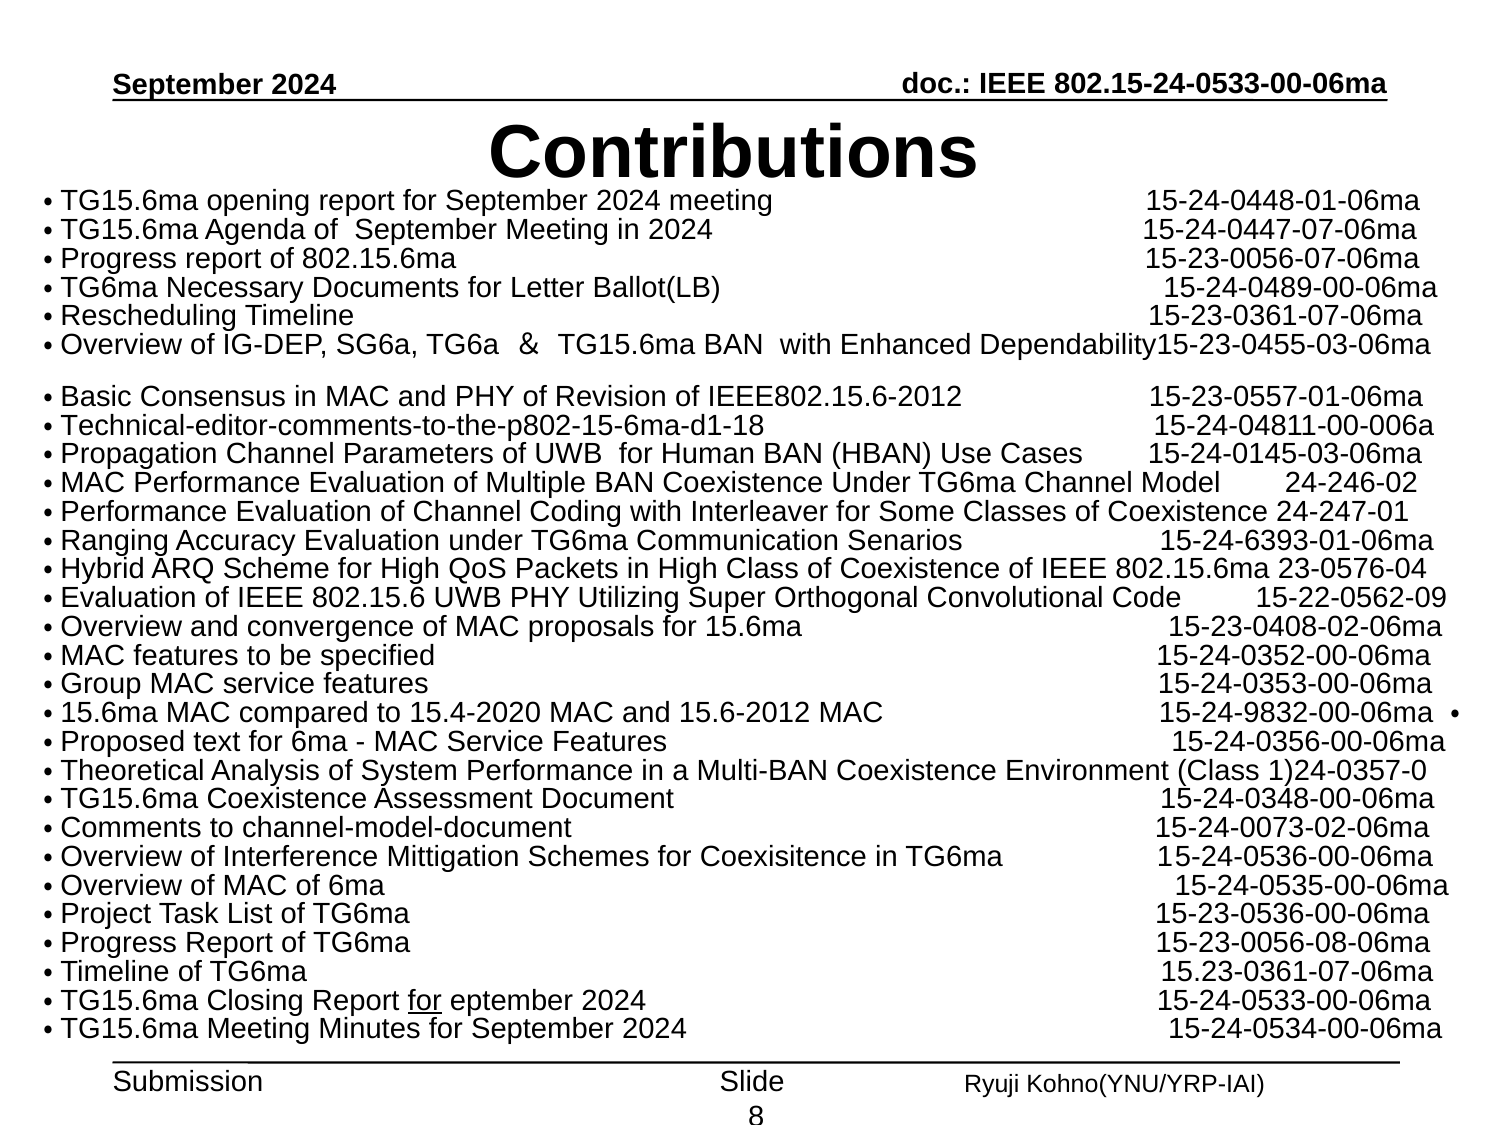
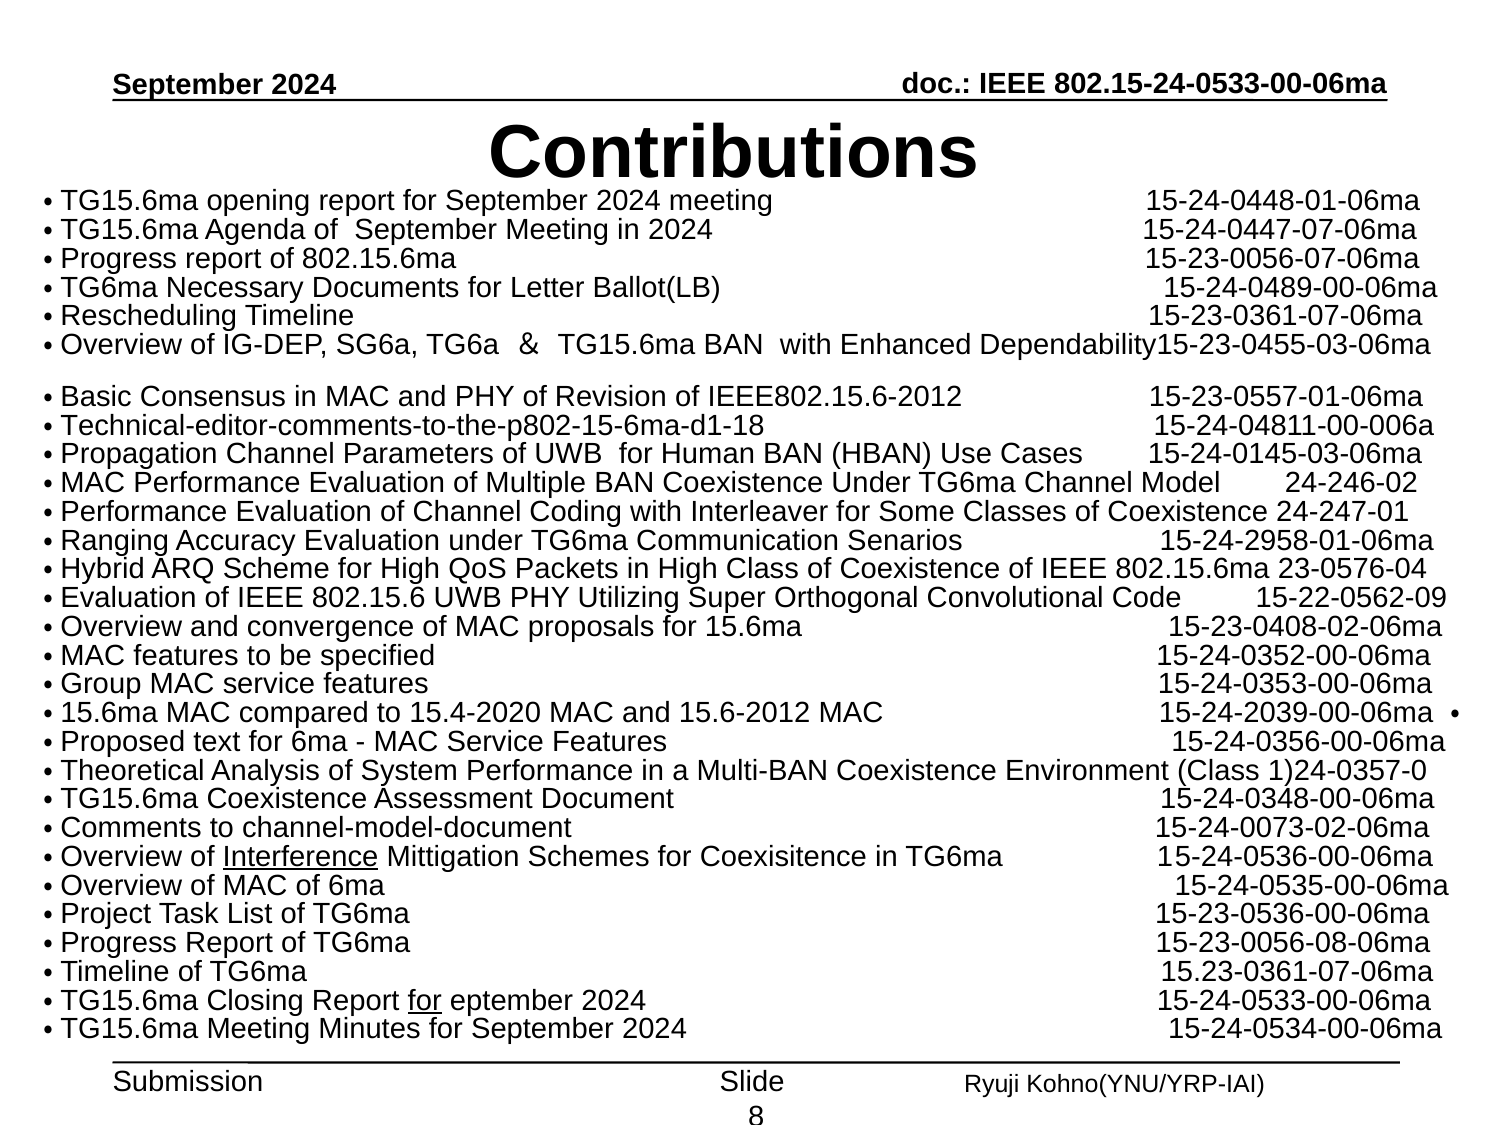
15-24-6393-01-06ma: 15-24-6393-01-06ma -> 15-24-2958-01-06ma
15-24-9832-00-06ma: 15-24-9832-00-06ma -> 15-24-2039-00-06ma
Interference underline: none -> present
